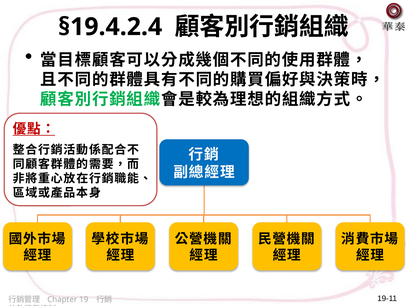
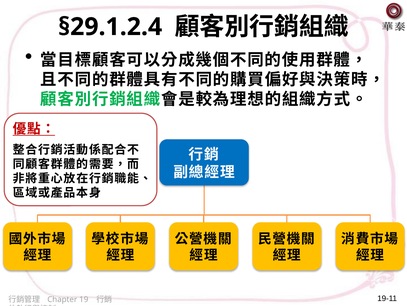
§19.4.2.4: §19.4.2.4 -> §29.1.2.4
